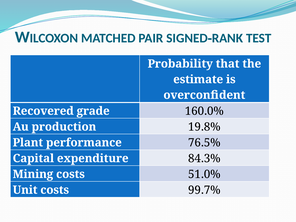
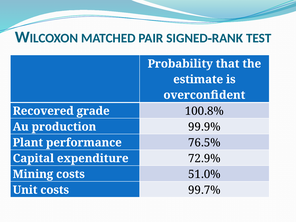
160.0%: 160.0% -> 100.8%
19.8%: 19.8% -> 99.9%
84.3%: 84.3% -> 72.9%
